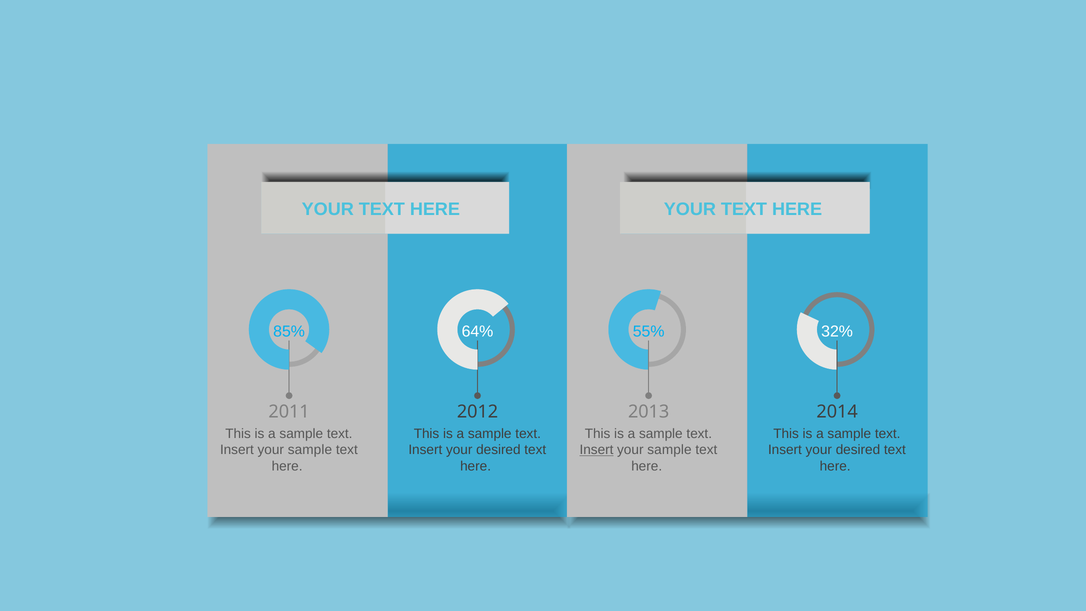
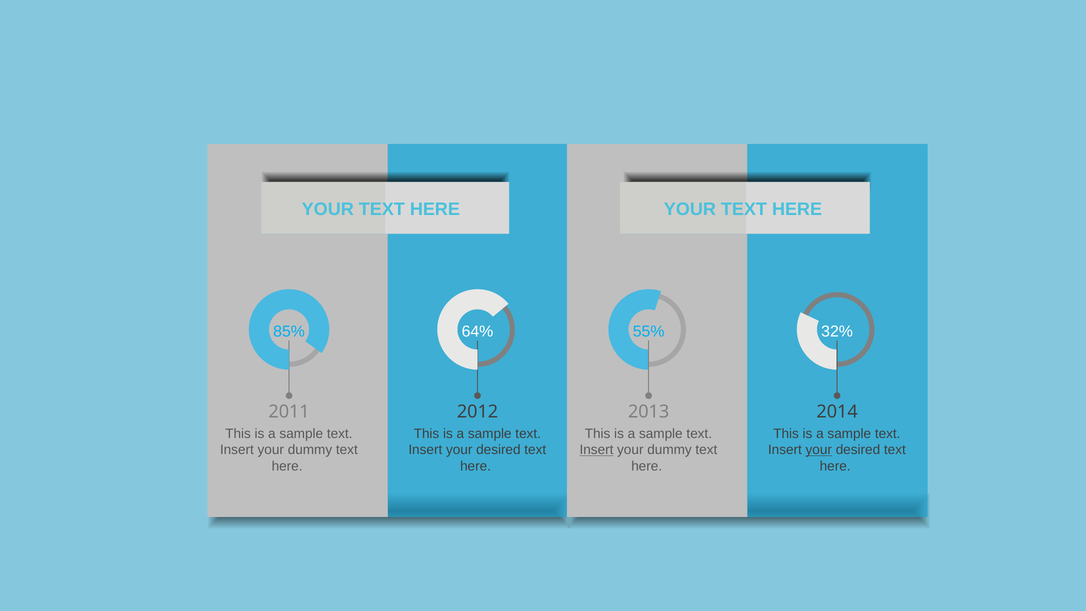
sample at (310, 450): sample -> dummy
sample at (669, 450): sample -> dummy
your at (819, 450) underline: none -> present
